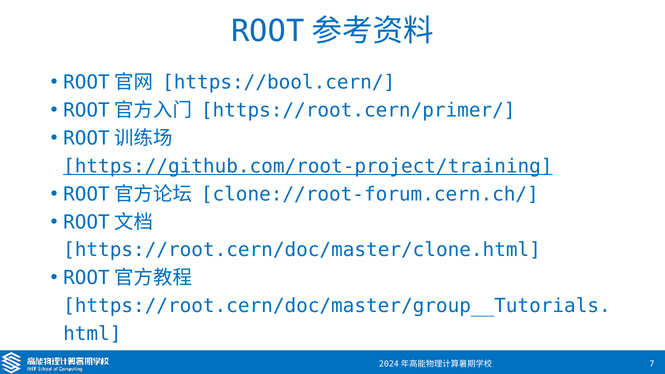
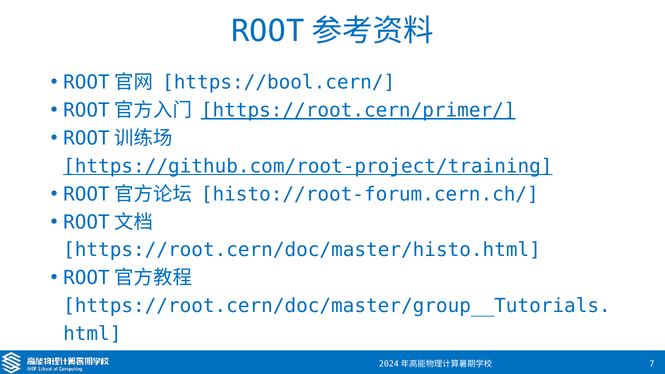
https://root.cern/primer/ underline: none -> present
clone://root-forum.cern.ch/: clone://root-forum.cern.ch/ -> histo://root-forum.cern.ch/
https://root.cern/doc/master/clone.html: https://root.cern/doc/master/clone.html -> https://root.cern/doc/master/histo.html
